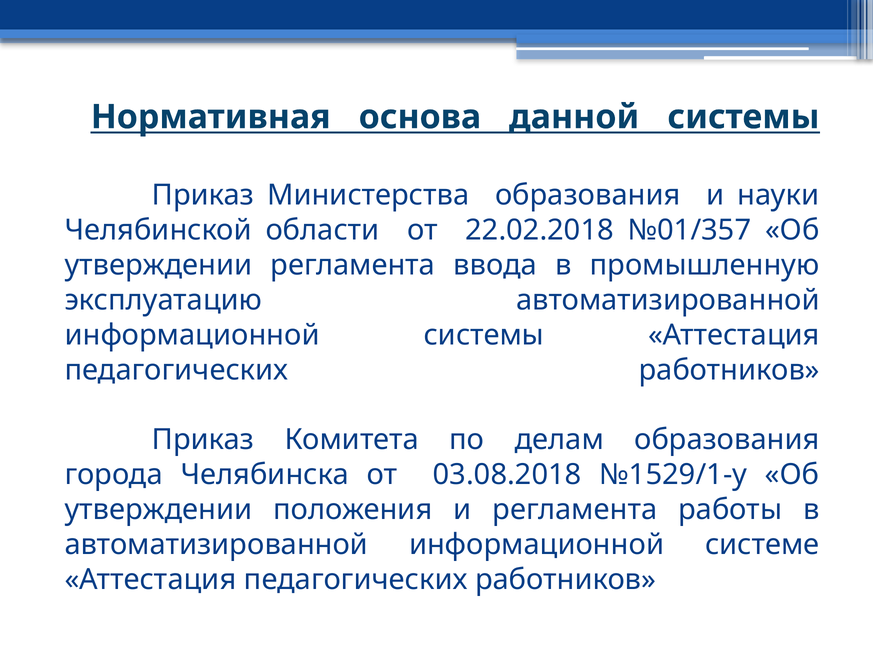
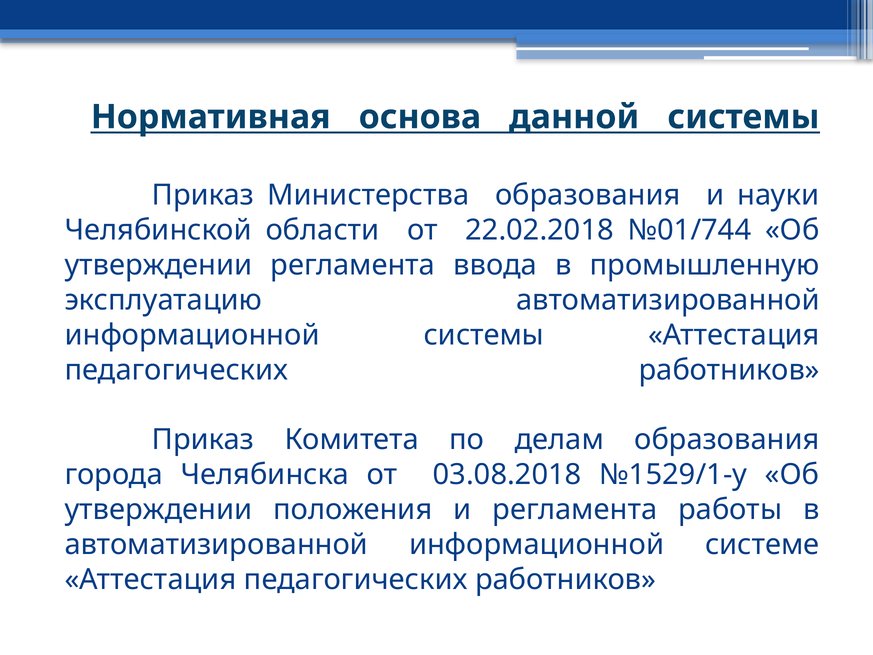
№01/357: №01/357 -> №01/744
